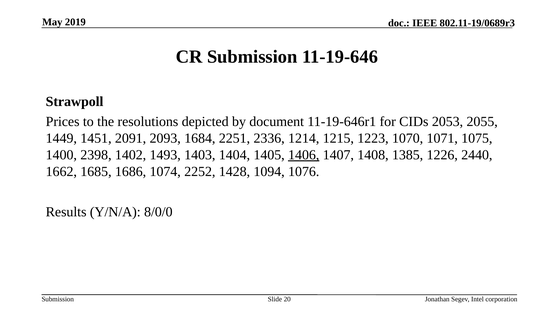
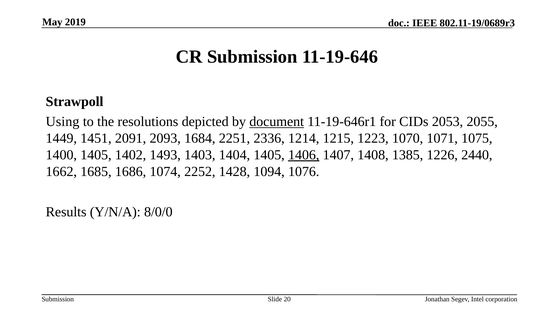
Prices: Prices -> Using
document underline: none -> present
1400 2398: 2398 -> 1405
